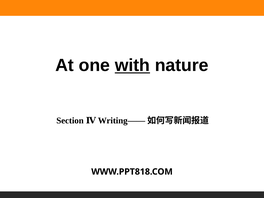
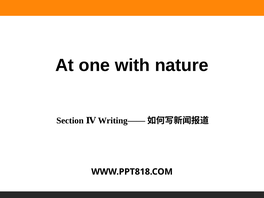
with underline: present -> none
